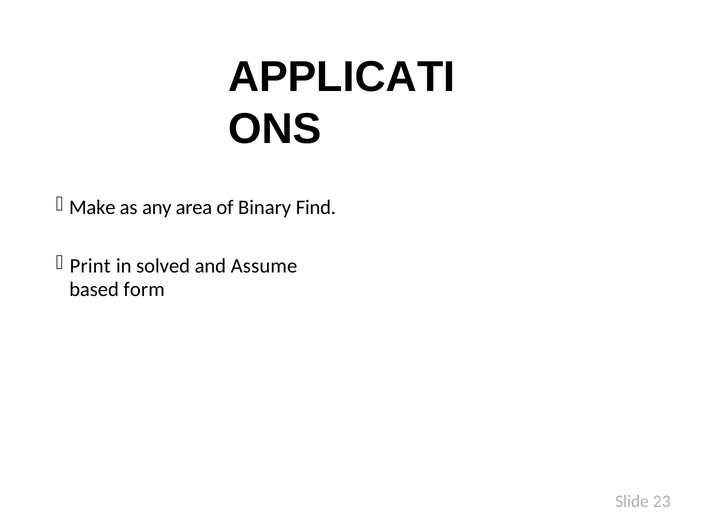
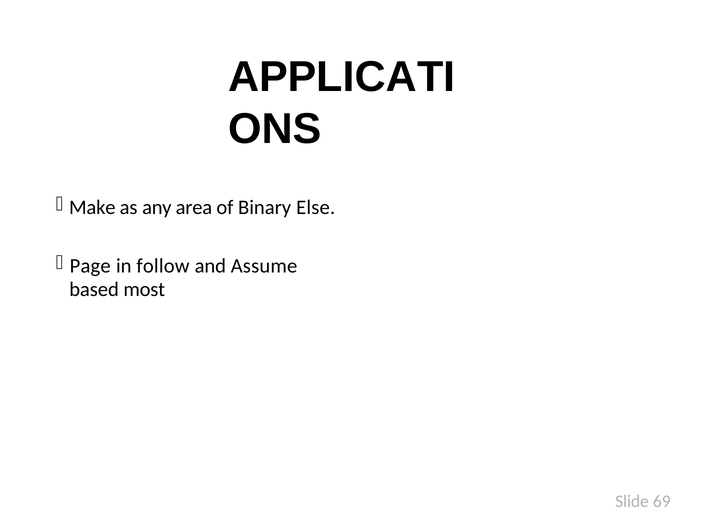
Find: Find -> Else
Print: Print -> Page
solved: solved -> follow
form: form -> most
23: 23 -> 69
